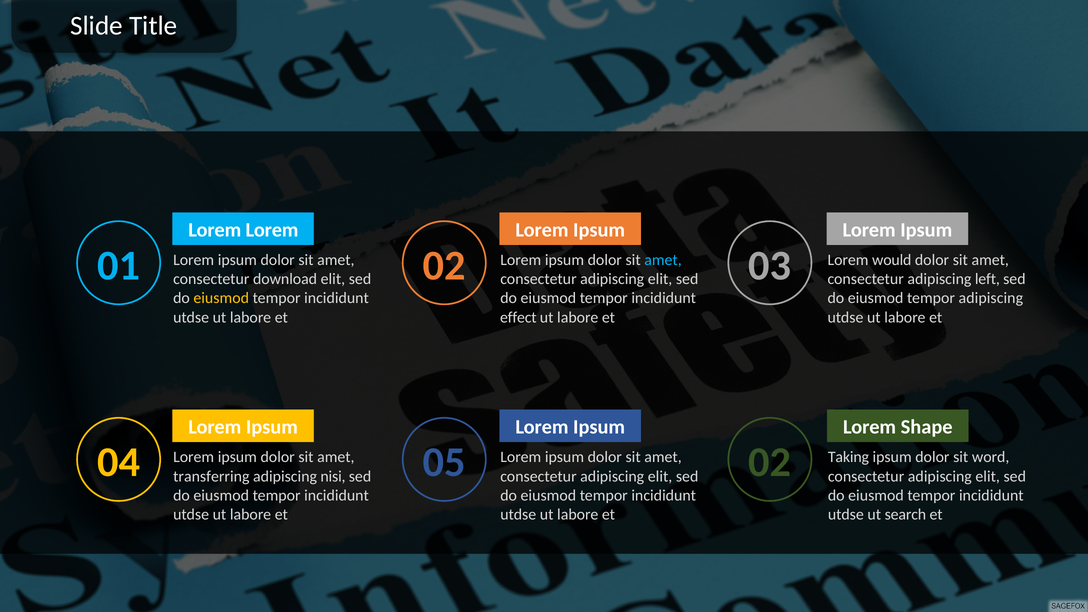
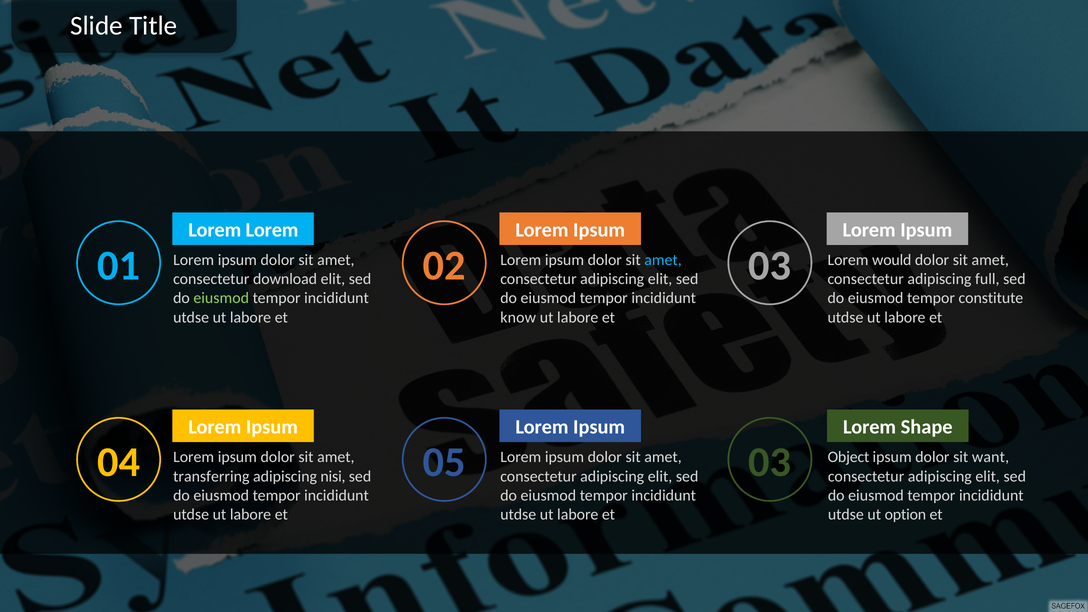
left: left -> full
eiusmod at (221, 298) colour: yellow -> light green
tempor adipiscing: adipiscing -> constitute
effect: effect -> know
05 02: 02 -> 03
Taking: Taking -> Object
word: word -> want
search: search -> option
